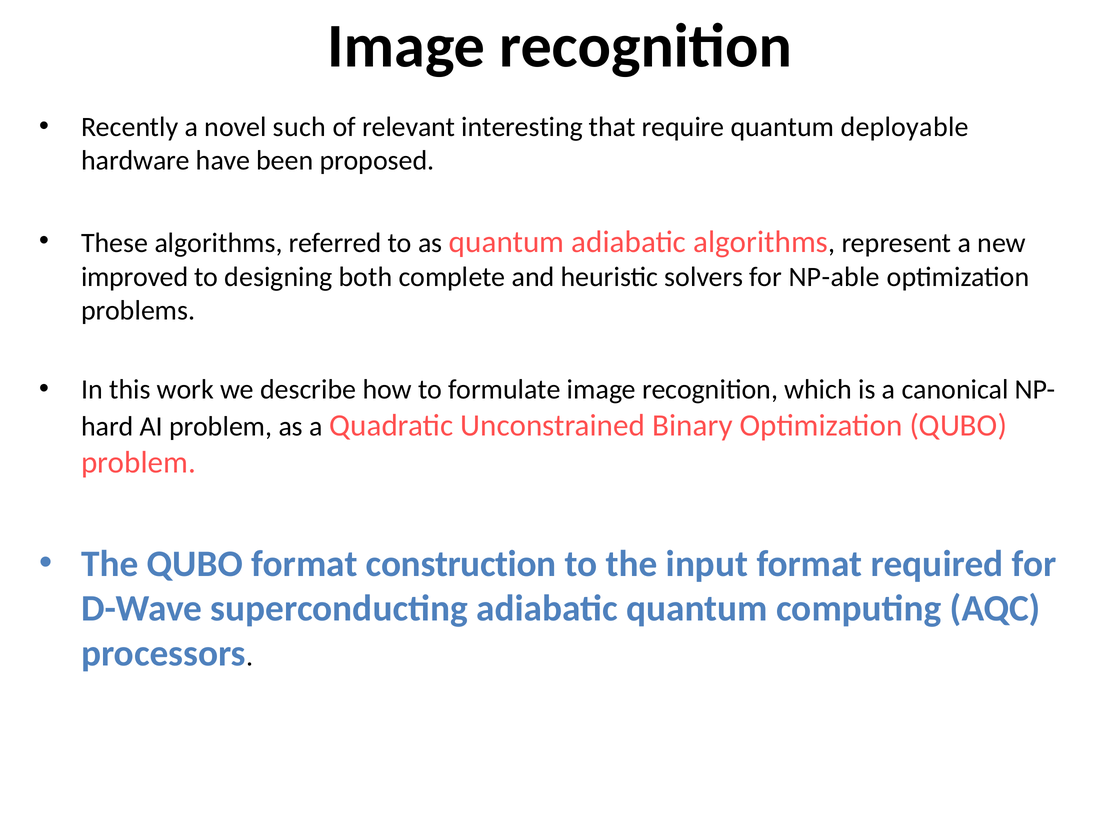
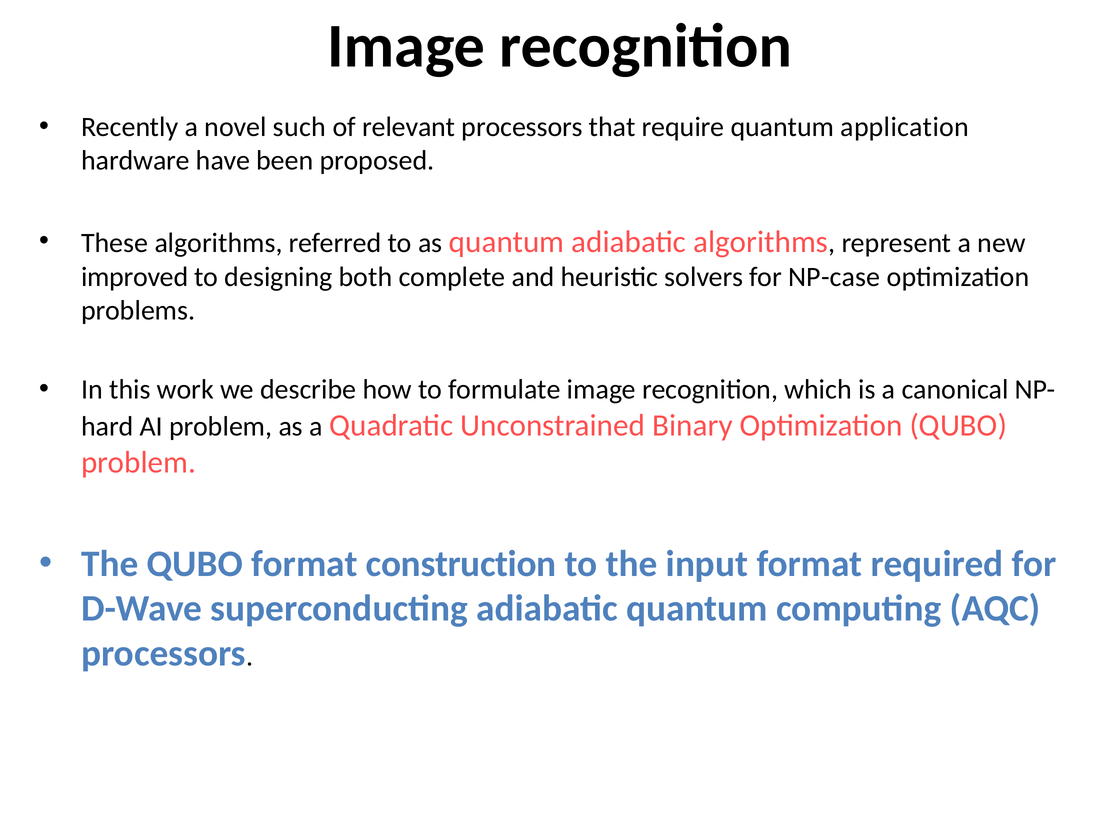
relevant interesting: interesting -> processors
deployable: deployable -> application
NP-able: NP-able -> NP-case
